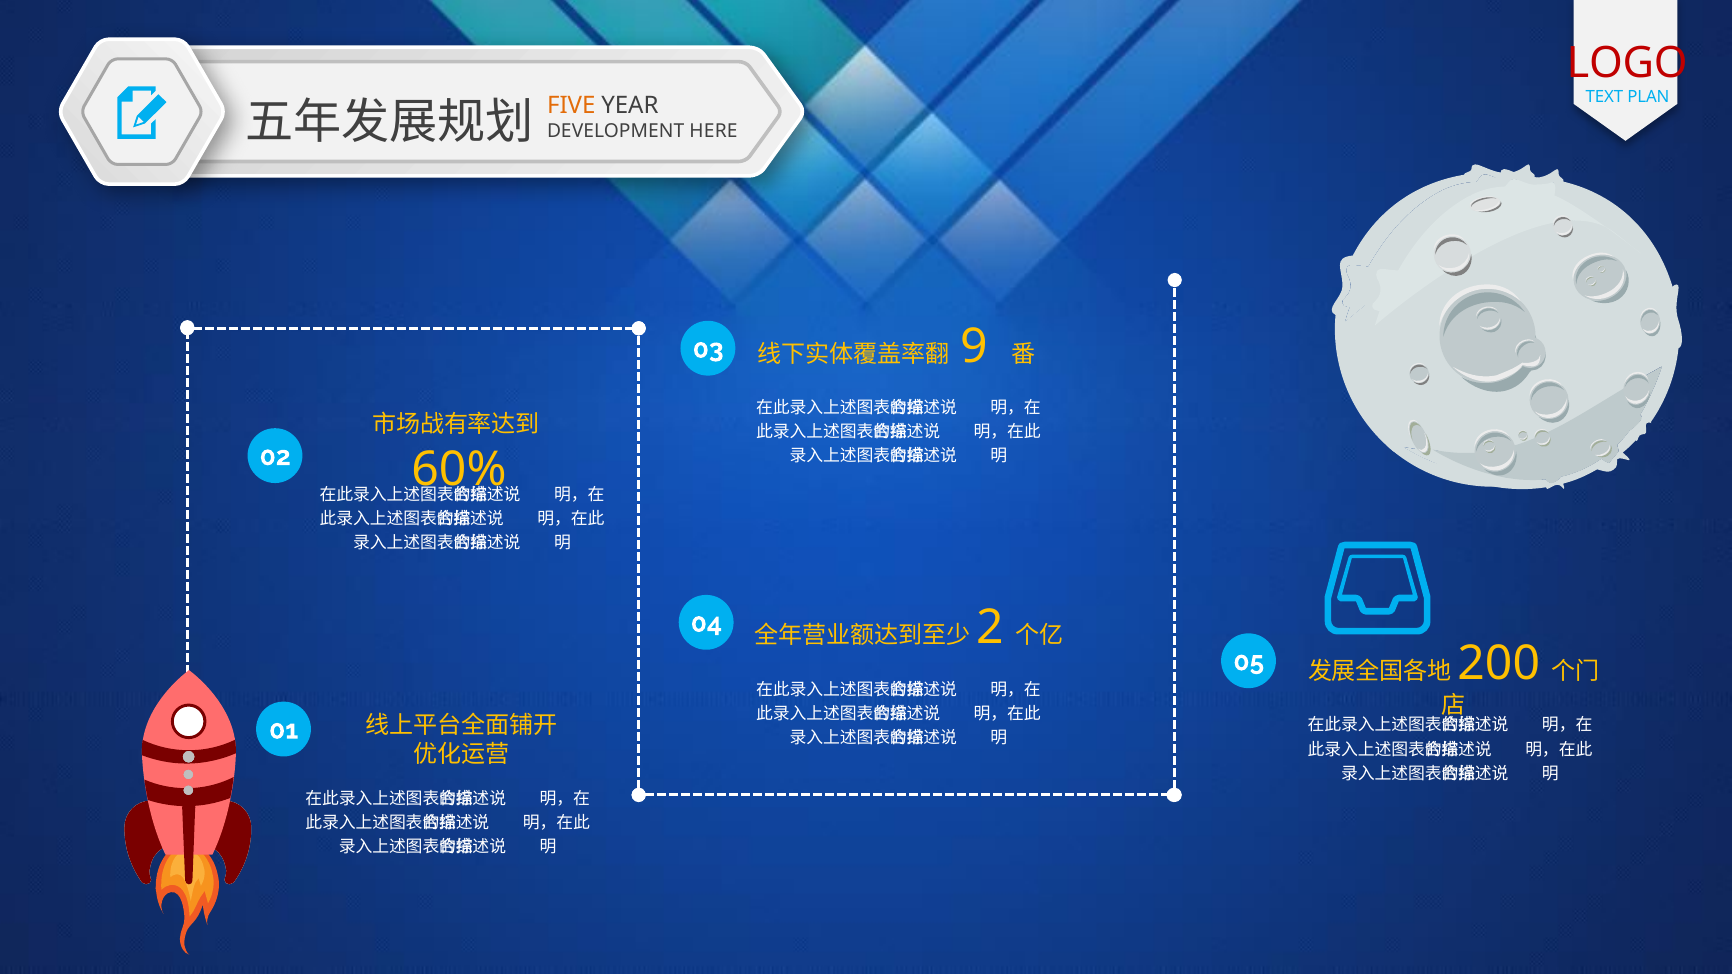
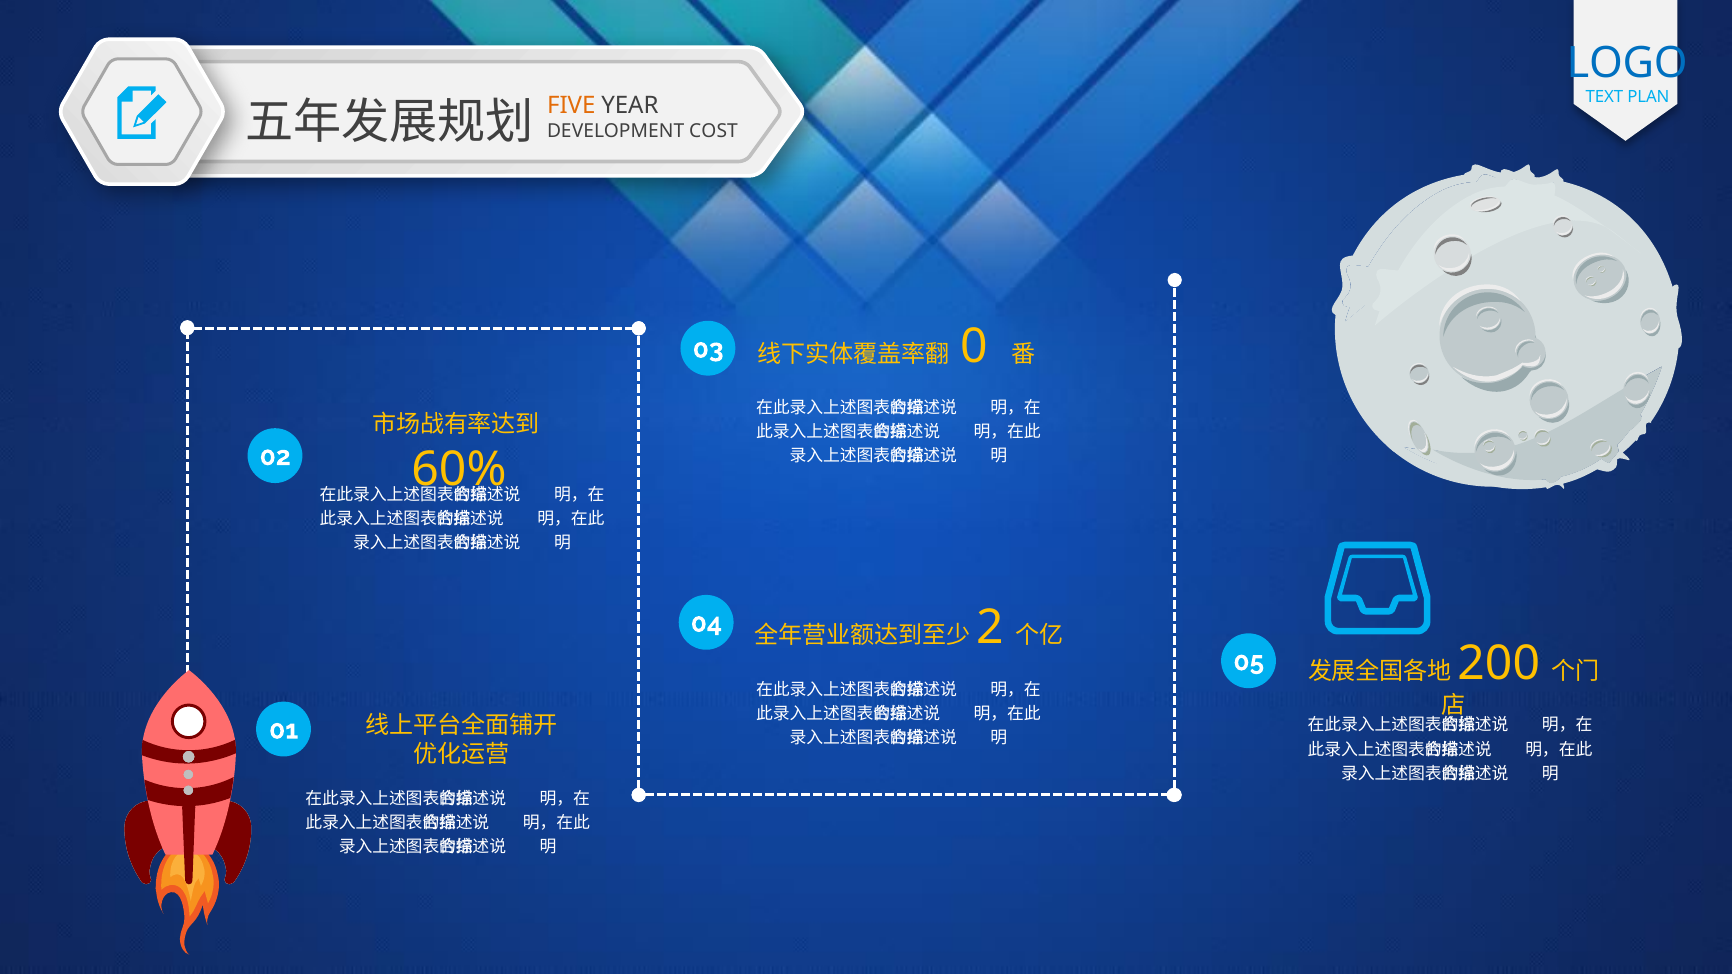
LOGO colour: red -> blue
HERE: HERE -> COST
9: 9 -> 0
